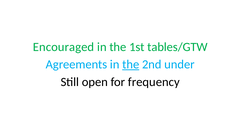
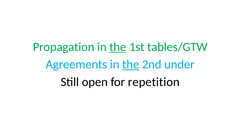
Encouraged: Encouraged -> Propagation
the at (118, 47) underline: none -> present
frequency: frequency -> repetition
